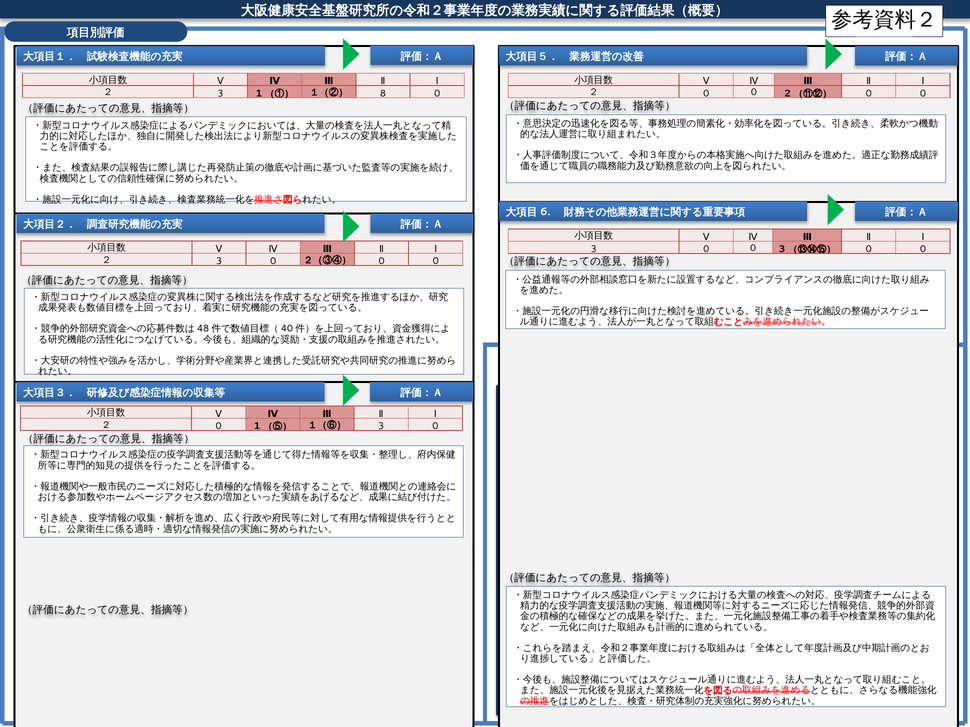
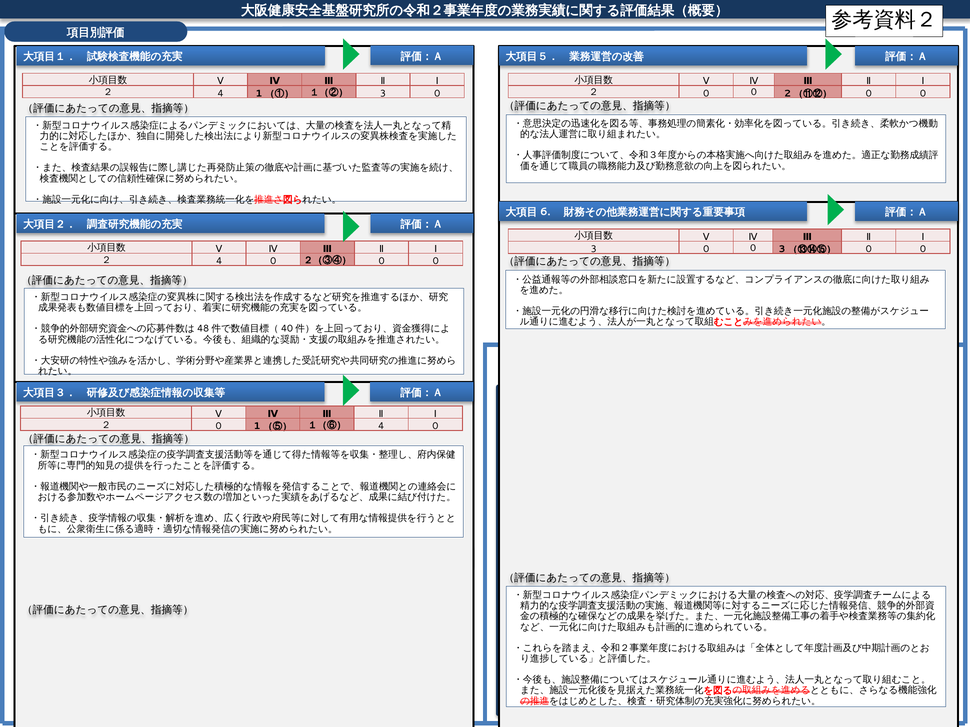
3 at (221, 94): 3 -> 4
１（②） 8: 8 -> 3
3 at (219, 261): 3 -> 4
１（⑥） 3: 3 -> 4
